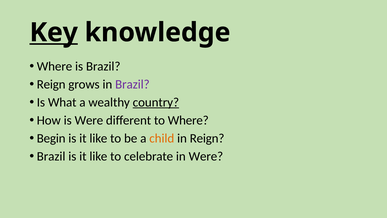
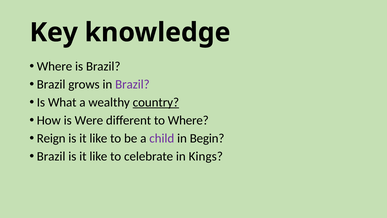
Key underline: present -> none
Reign at (51, 84): Reign -> Brazil
Begin: Begin -> Reign
child colour: orange -> purple
in Reign: Reign -> Begin
in Were: Were -> Kings
